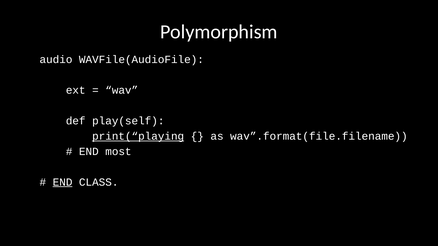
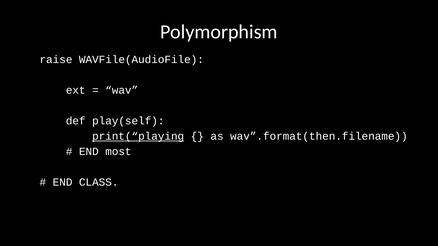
audio: audio -> raise
wav”.format(file.filename: wav”.format(file.filename -> wav”.format(then.filename
END at (63, 182) underline: present -> none
